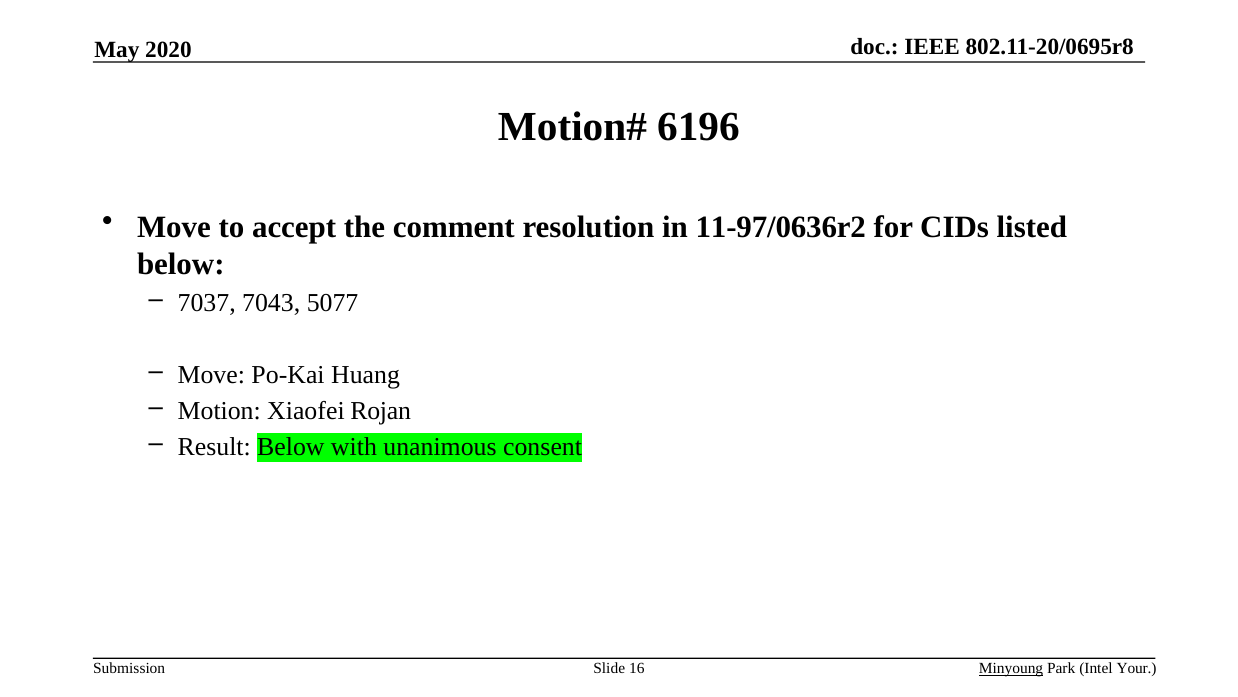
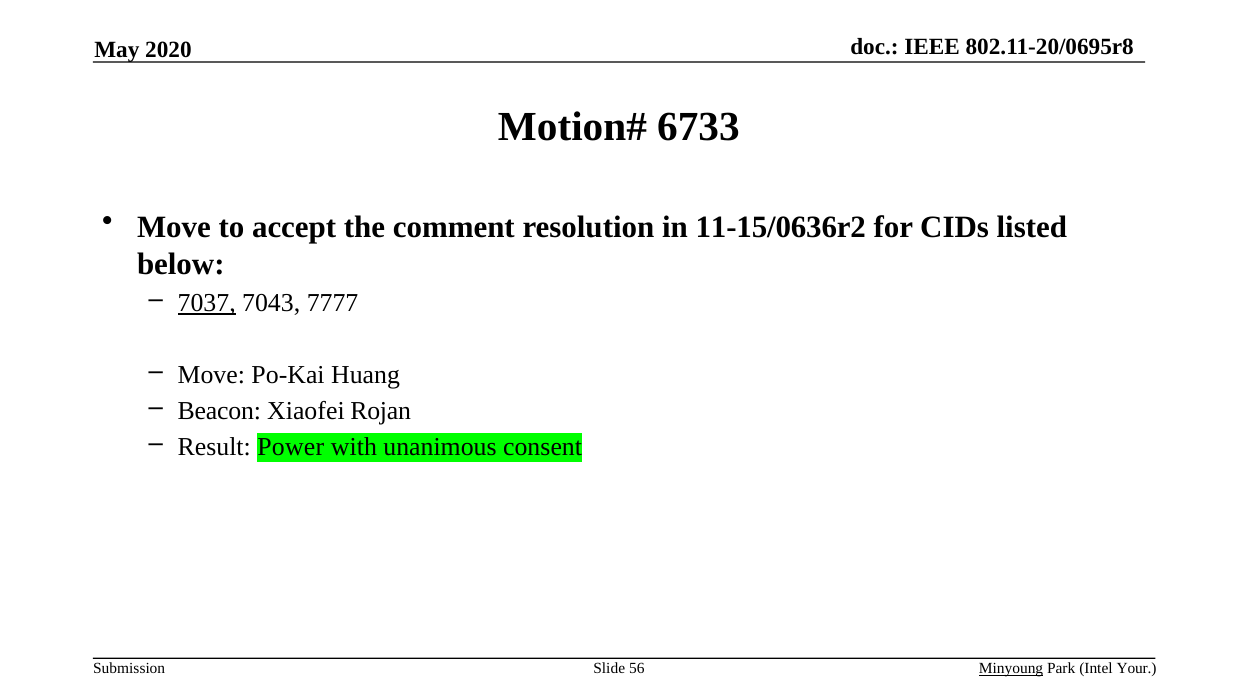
6196: 6196 -> 6733
11-97/0636r2: 11-97/0636r2 -> 11-15/0636r2
7037 underline: none -> present
5077: 5077 -> 7777
Motion: Motion -> Beacon
Result Below: Below -> Power
16: 16 -> 56
